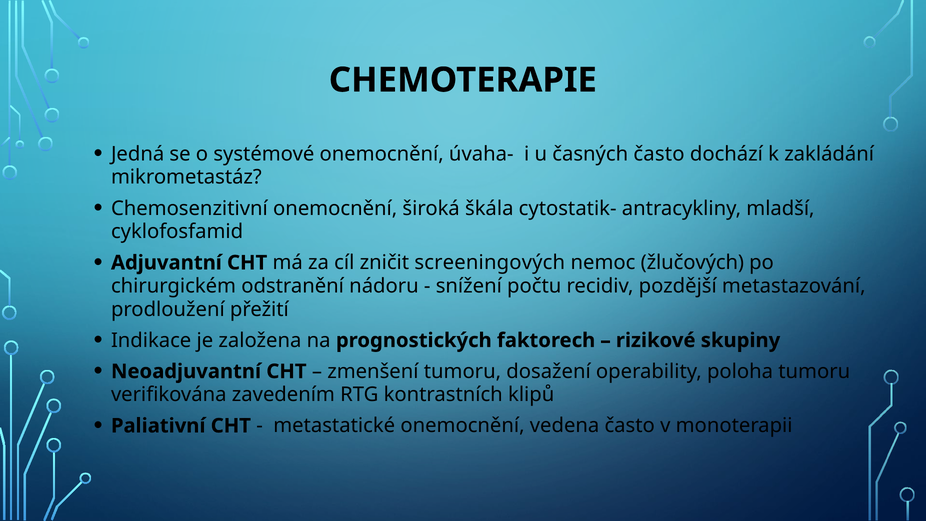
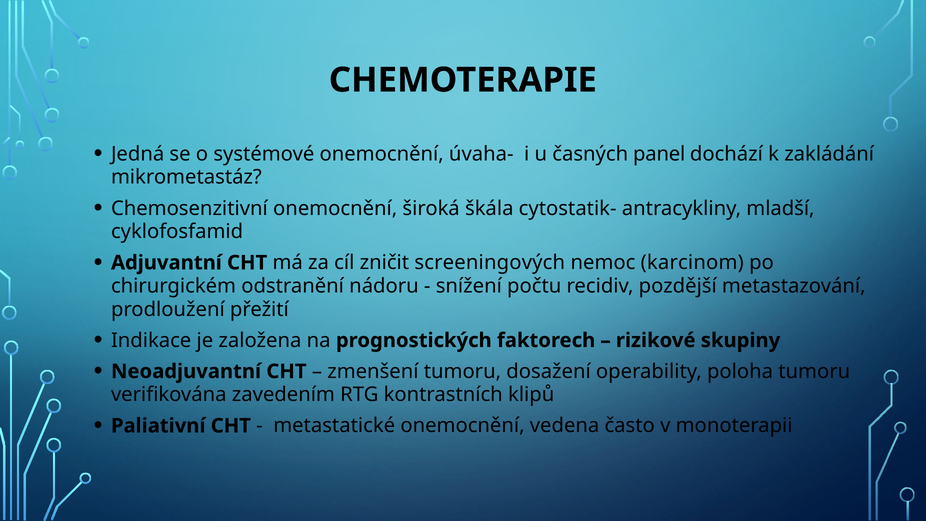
časných často: často -> panel
žlučových: žlučových -> karcinom
